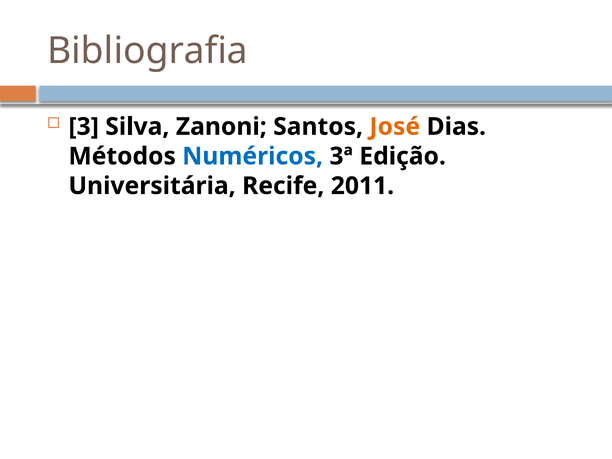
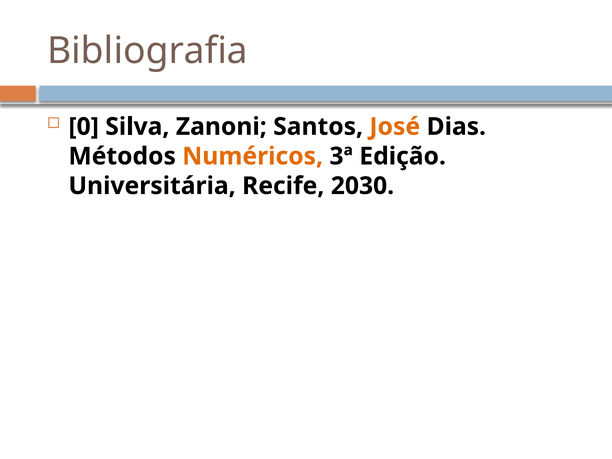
3: 3 -> 0
Numéricos colour: blue -> orange
2011: 2011 -> 2030
